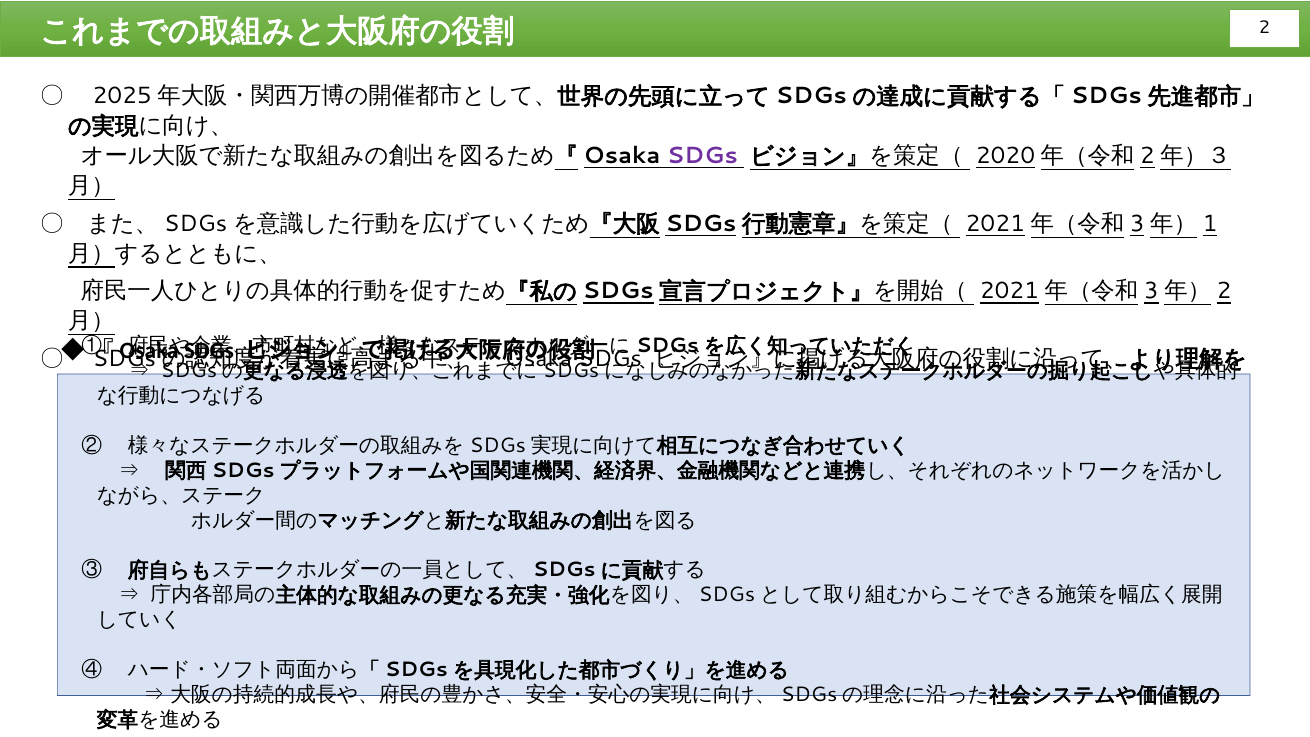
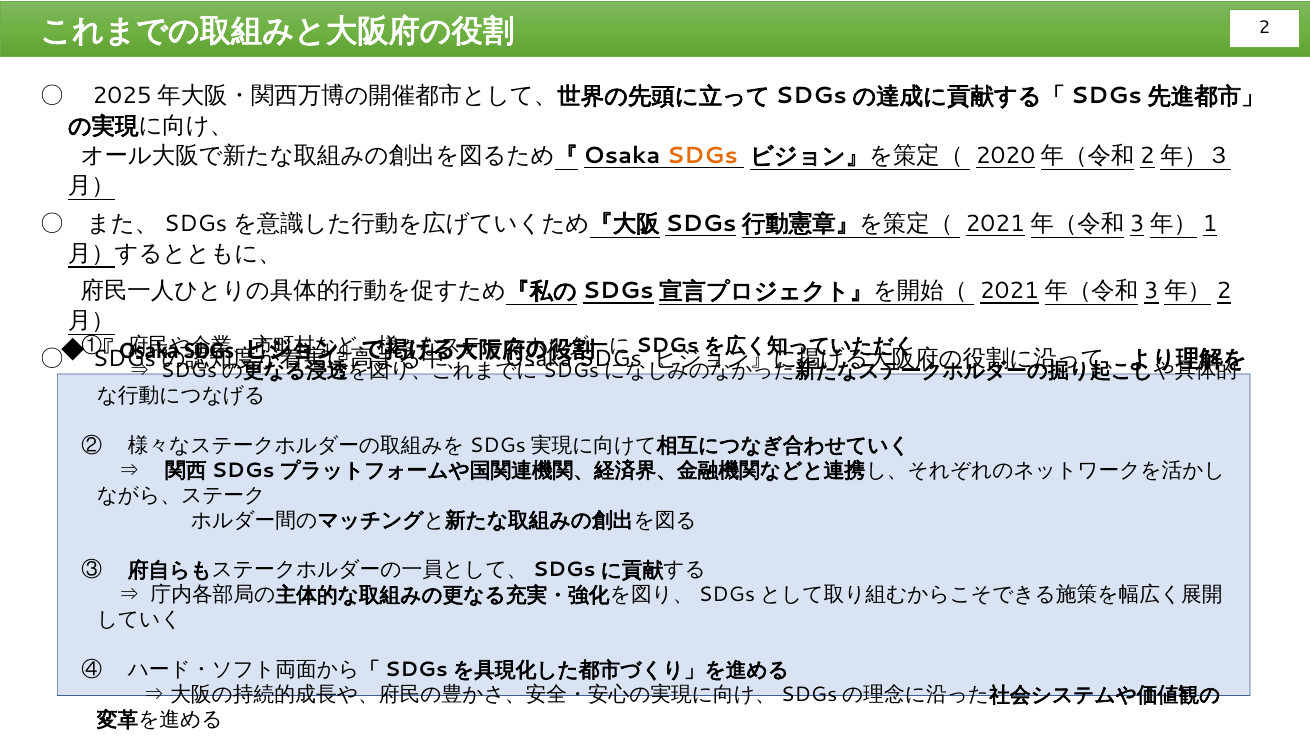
SDGs at (702, 156) colour: purple -> orange
